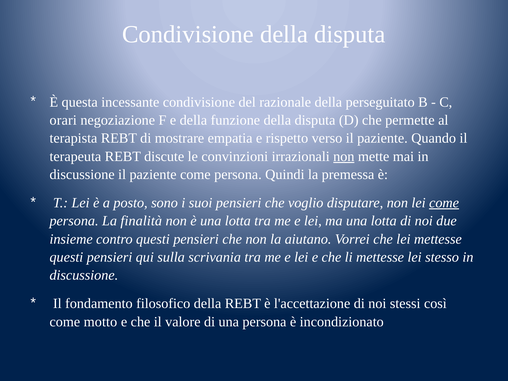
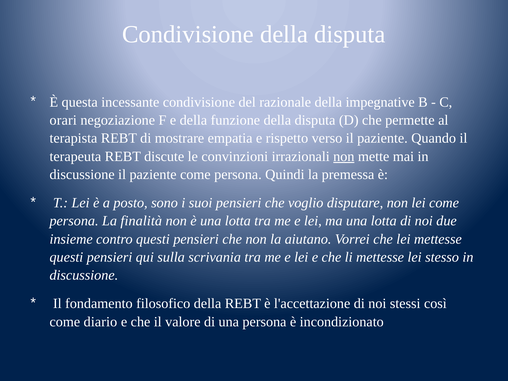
perseguitato: perseguitato -> impegnative
come at (444, 203) underline: present -> none
motto: motto -> diario
